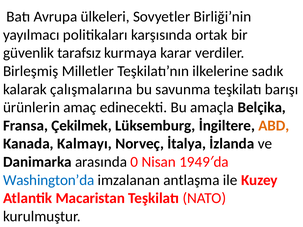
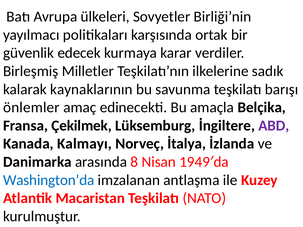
tarafsız: tarafsız -> edecek
çalışmalarına: çalışmalarına -> kaynaklarının
ürünlerin: ürünlerin -> önlemler
ABD colour: orange -> purple
0: 0 -> 8
